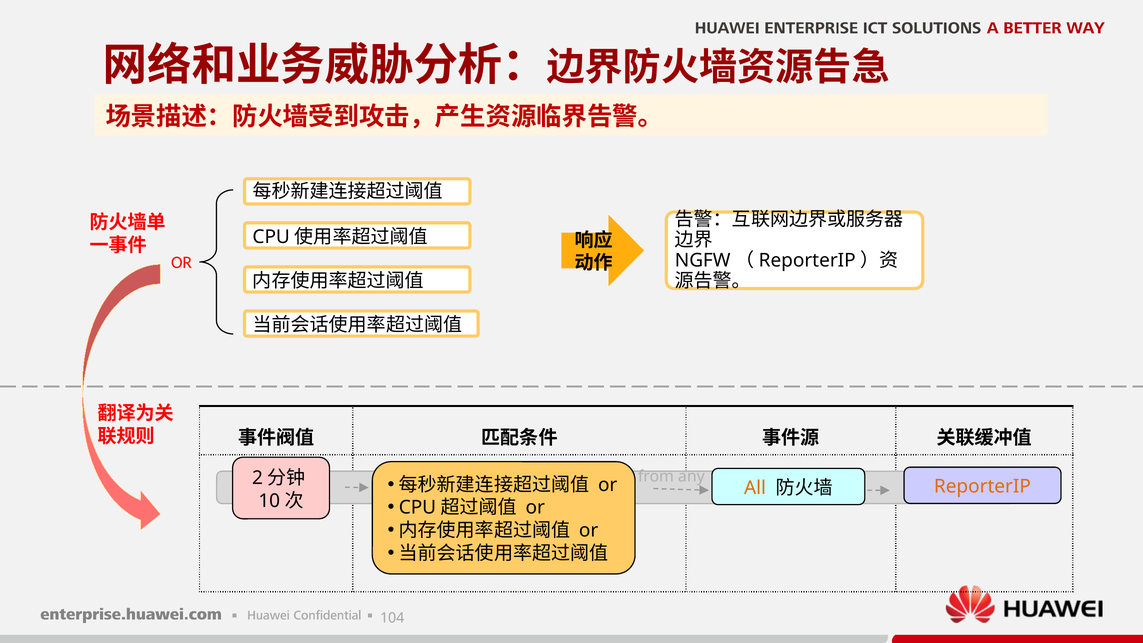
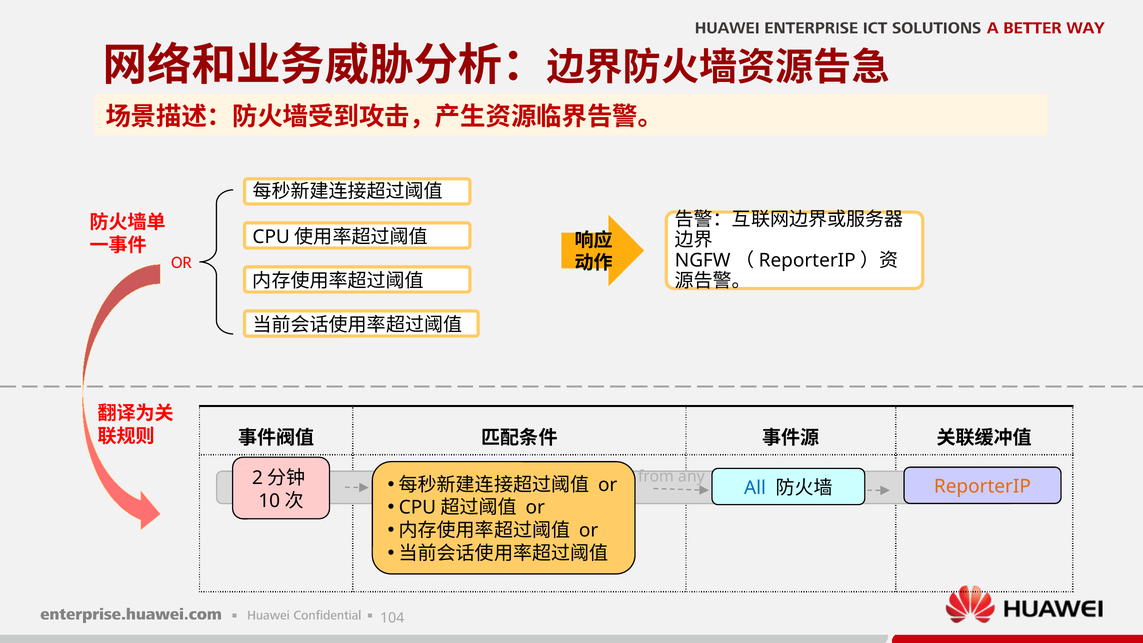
All colour: orange -> blue
